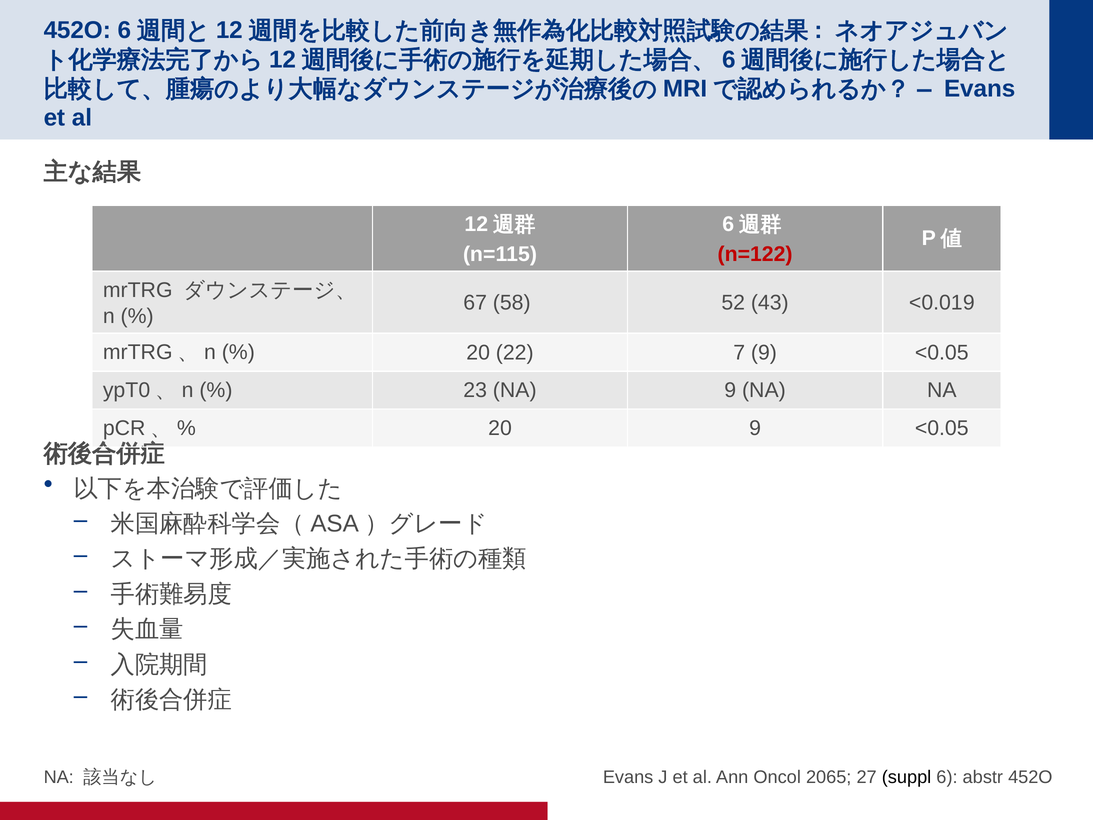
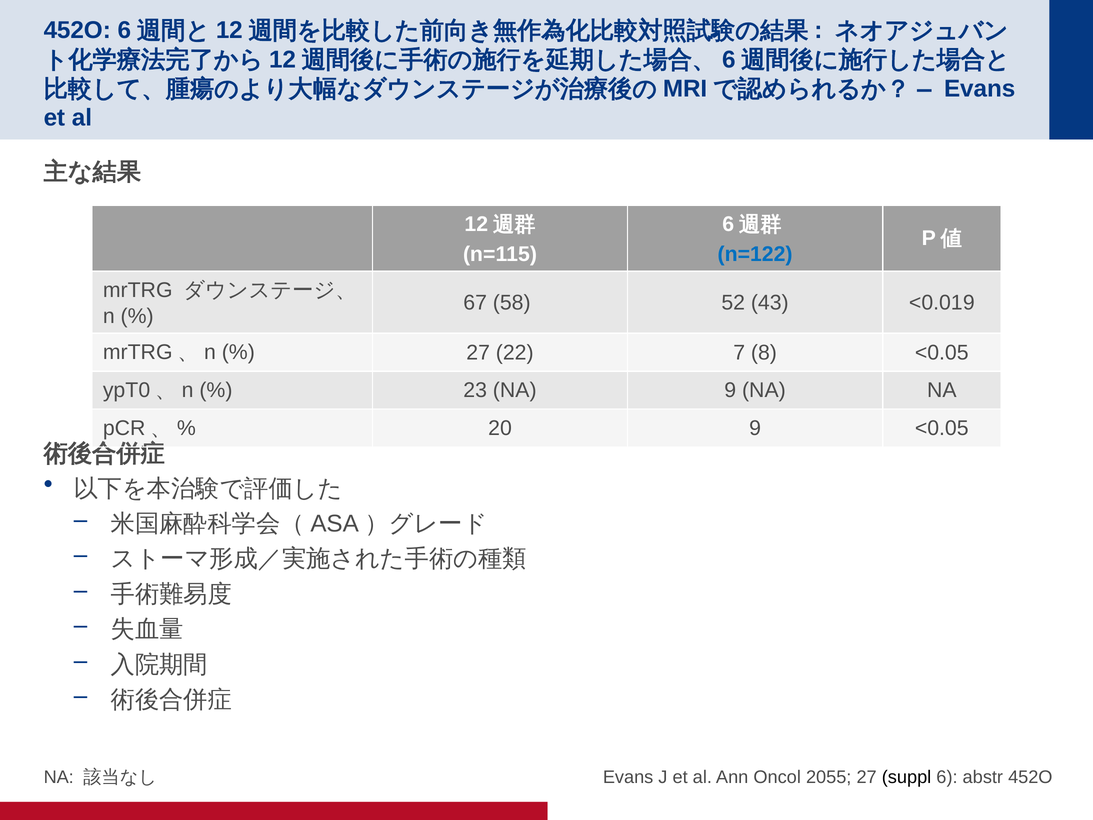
n=122 colour: red -> blue
20 at (478, 352): 20 -> 27
7 9: 9 -> 8
2065: 2065 -> 2055
